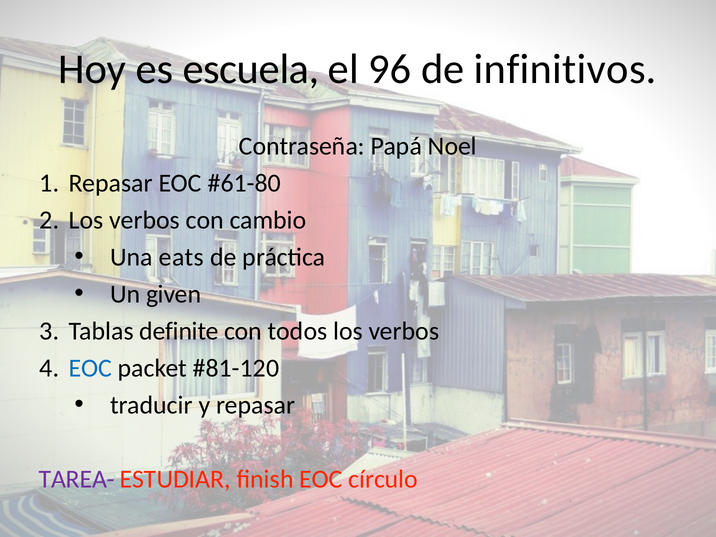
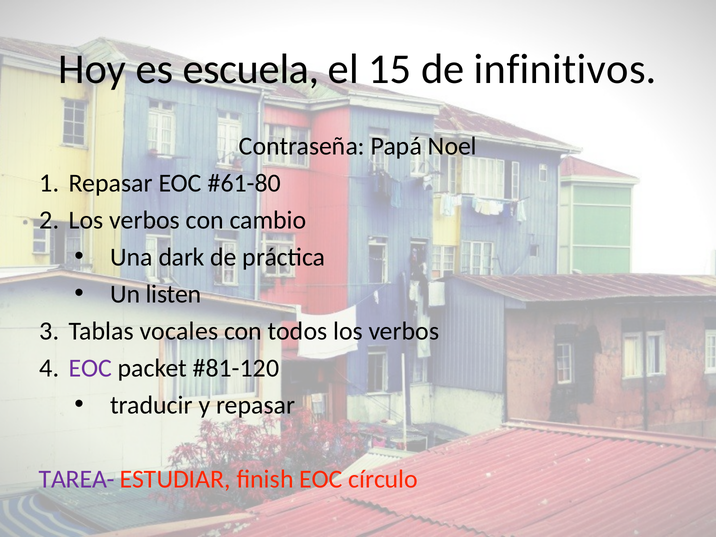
96: 96 -> 15
eats: eats -> dark
given: given -> listen
definite: definite -> vocales
EOC at (90, 368) colour: blue -> purple
